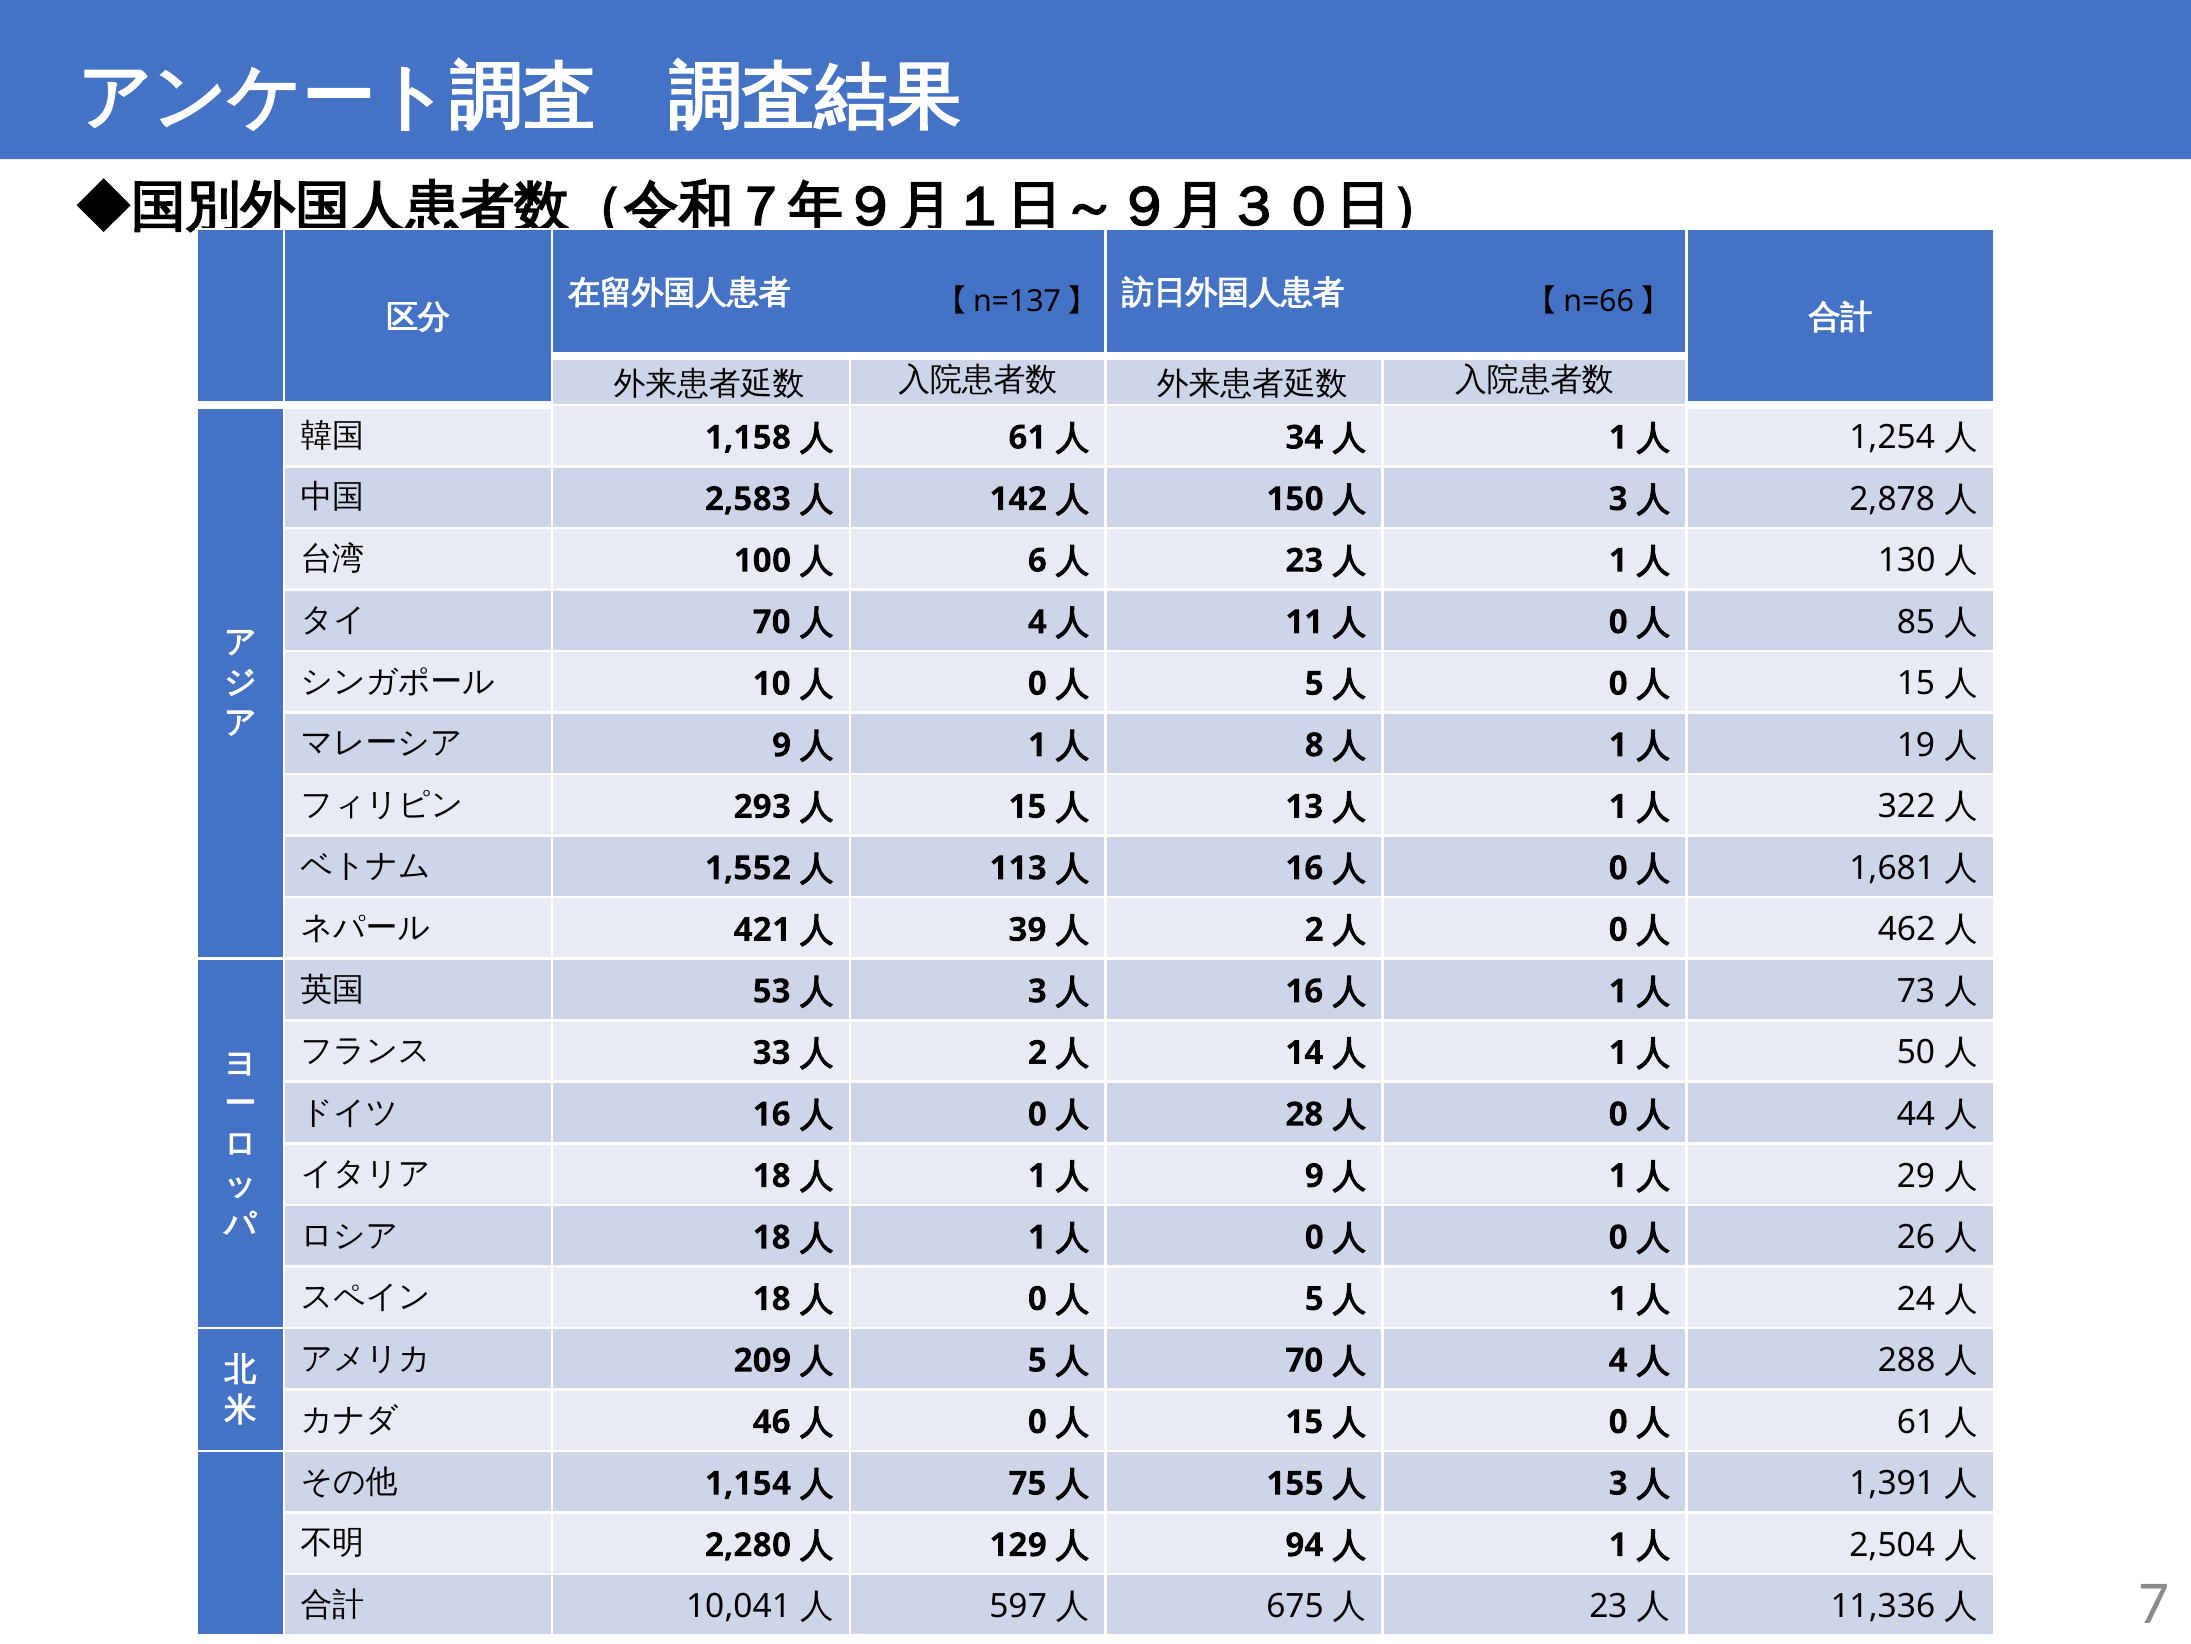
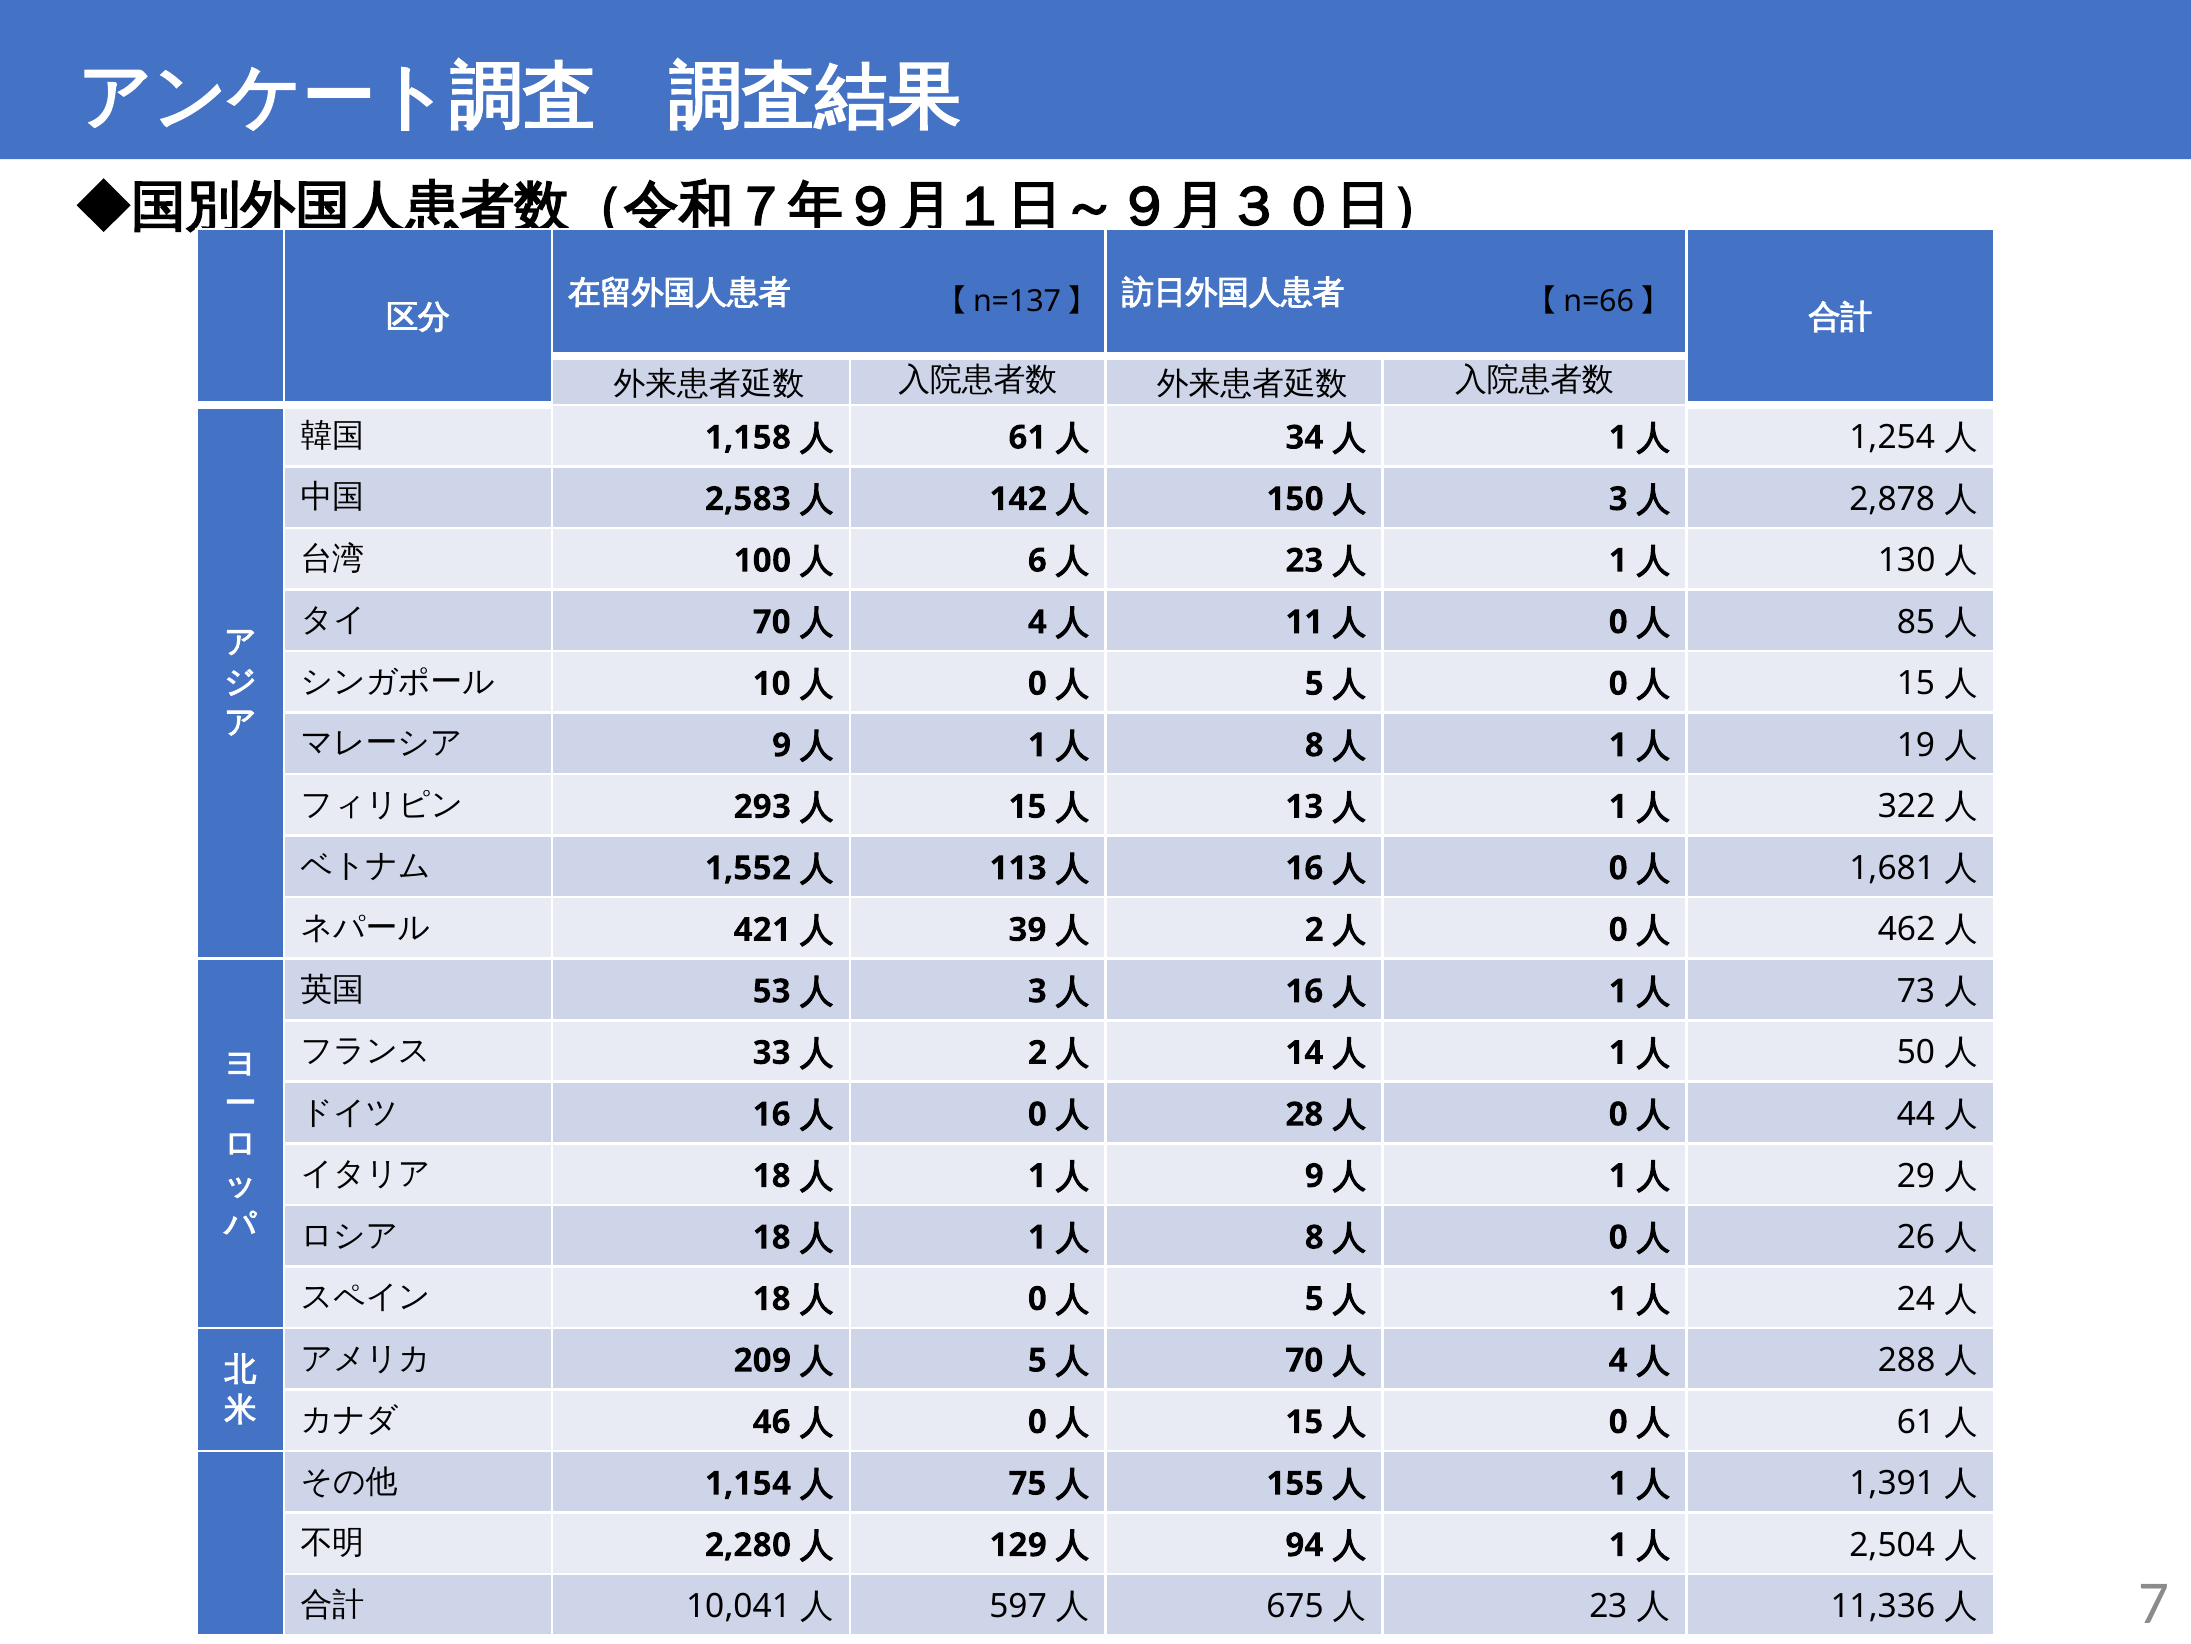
0 at (1314, 1237): 0 -> 8
3 at (1618, 1483): 3 -> 1
